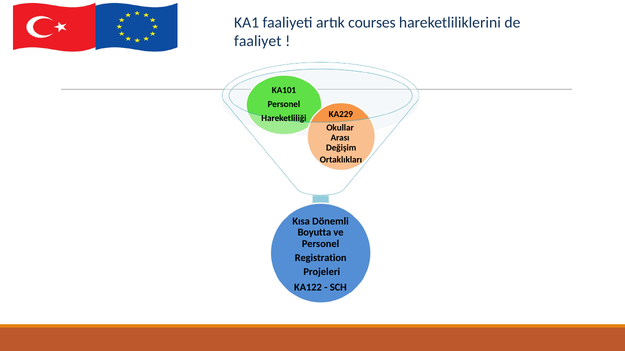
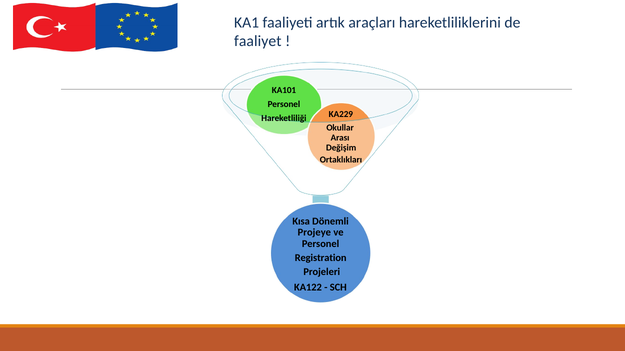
courses: courses -> araçları
Boyutta: Boyutta -> Projeye
